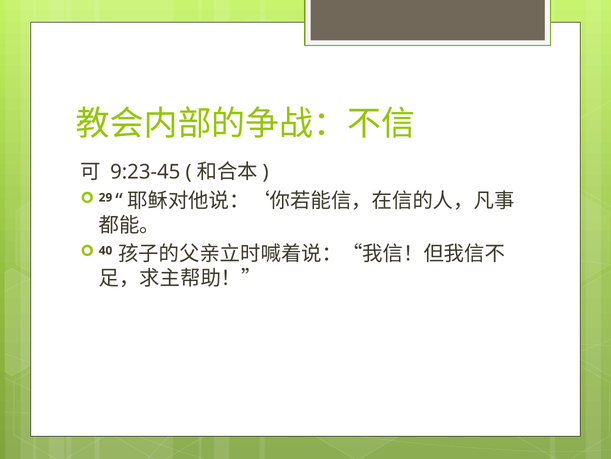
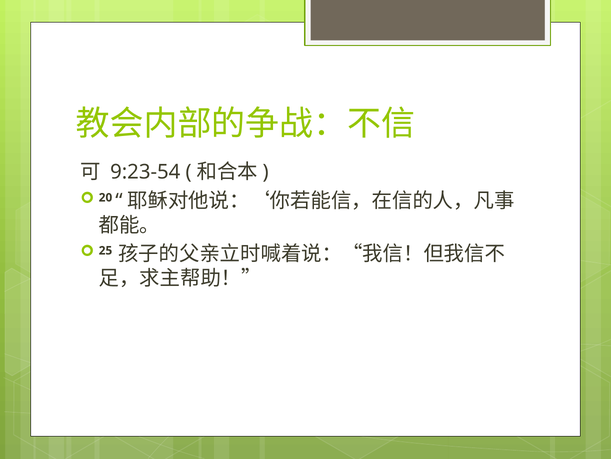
9:23-45: 9:23-45 -> 9:23-54
29: 29 -> 20
40: 40 -> 25
